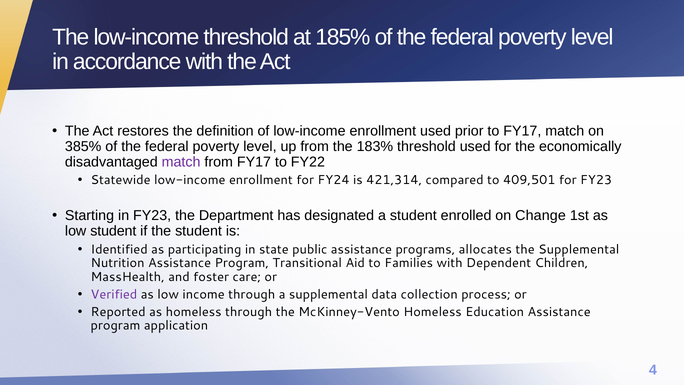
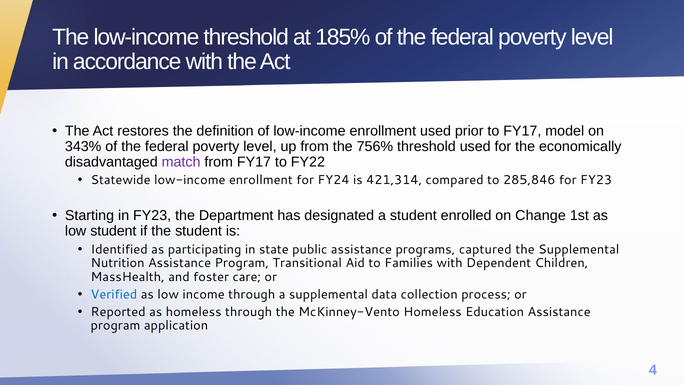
FY17 match: match -> model
385%: 385% -> 343%
183%: 183% -> 756%
409,501: 409,501 -> 285,846
allocates: allocates -> captured
Verified colour: purple -> blue
